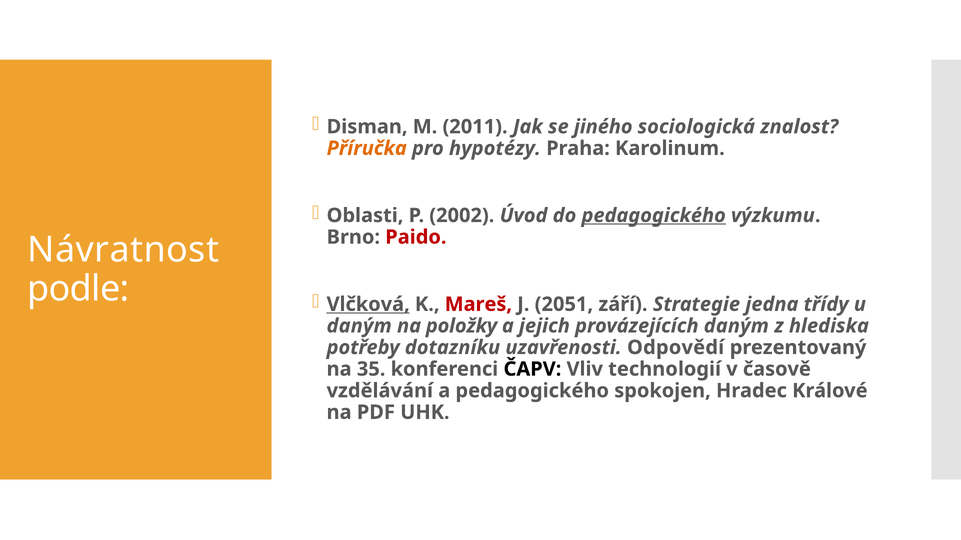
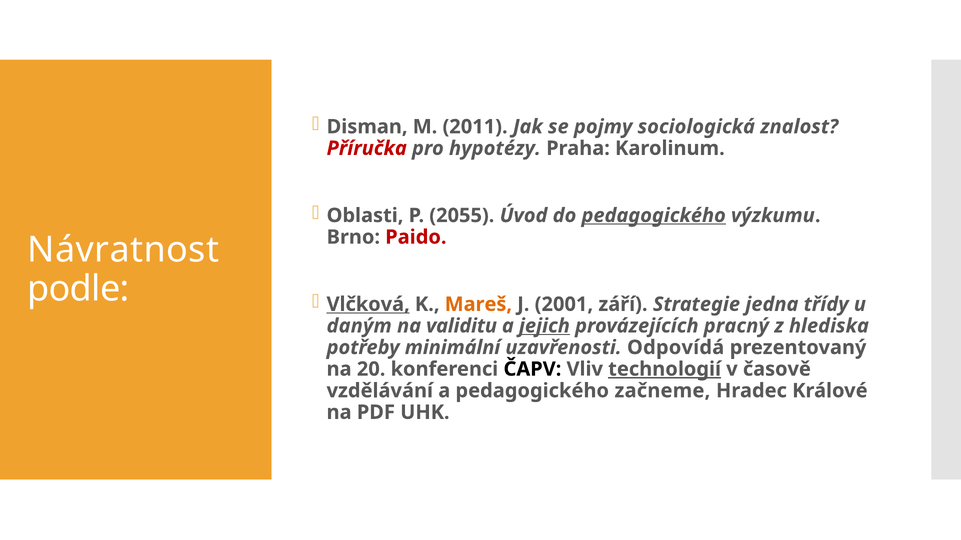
jiného: jiného -> pojmy
Příručka colour: orange -> red
2002: 2002 -> 2055
Mareš colour: red -> orange
2051: 2051 -> 2001
položky: položky -> validitu
jejich underline: none -> present
provázejících daným: daným -> pracný
dotazníku: dotazníku -> minimální
Odpovědí: Odpovědí -> Odpovídá
35: 35 -> 20
technologií underline: none -> present
spokojen: spokojen -> začneme
